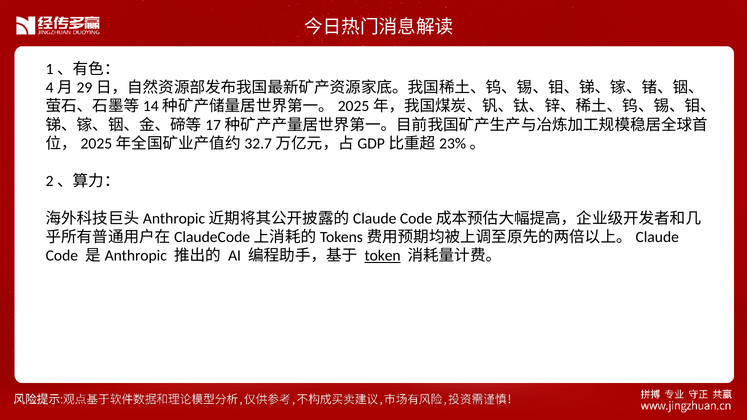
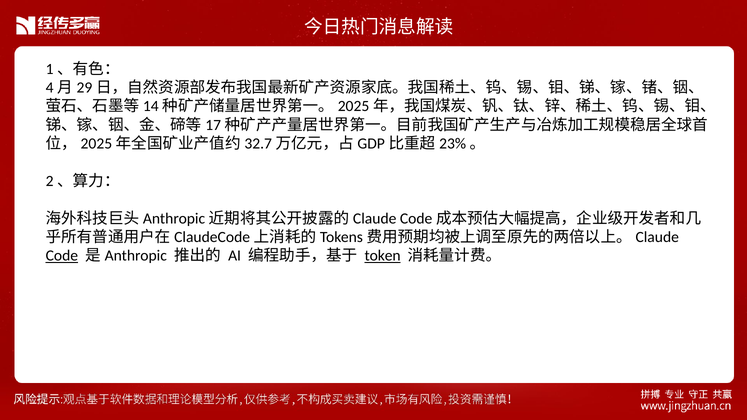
Code underline: none -> present
